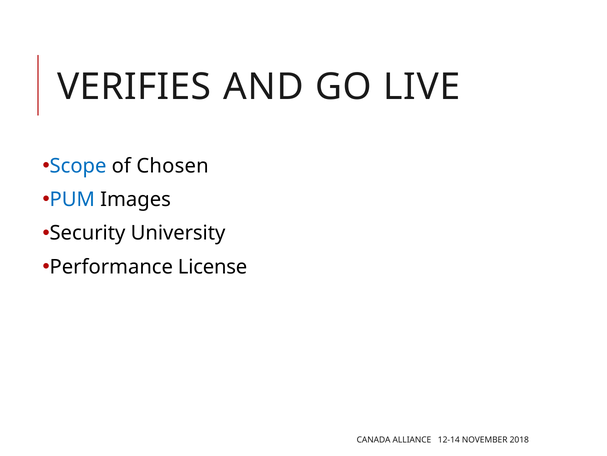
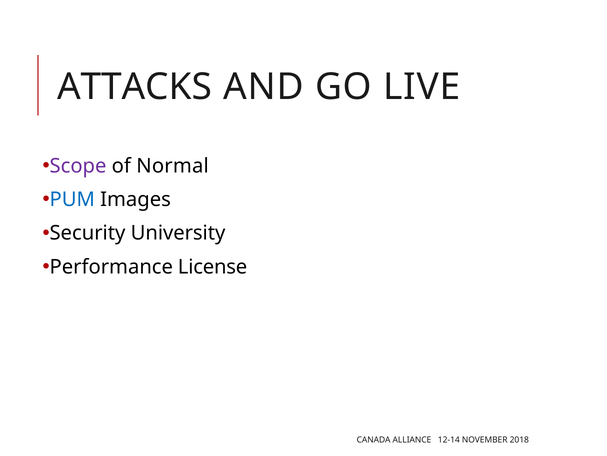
VERIFIES: VERIFIES -> ATTACKS
Scope colour: blue -> purple
Chosen: Chosen -> Normal
